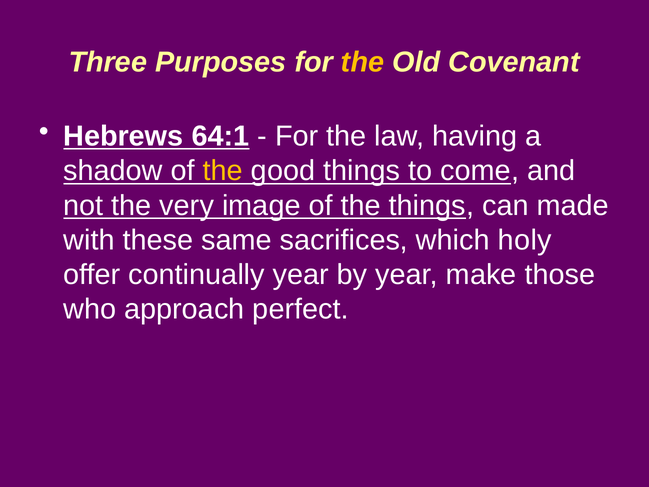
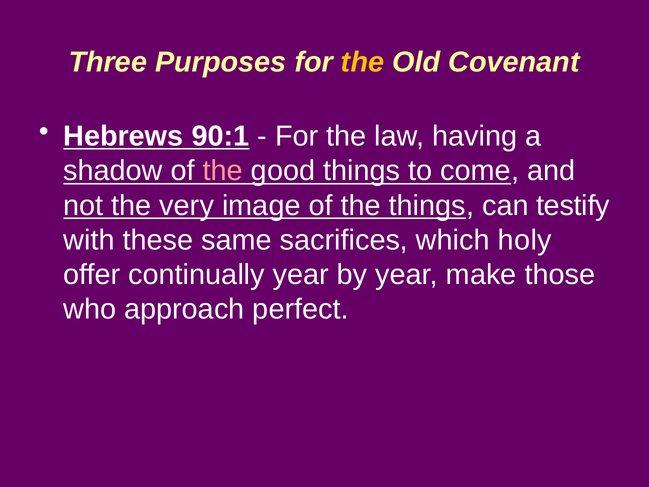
64:1: 64:1 -> 90:1
the at (223, 171) colour: yellow -> pink
made: made -> testify
